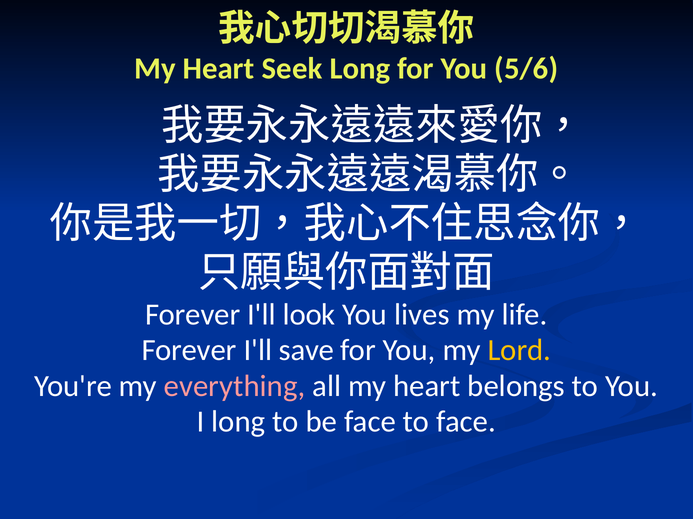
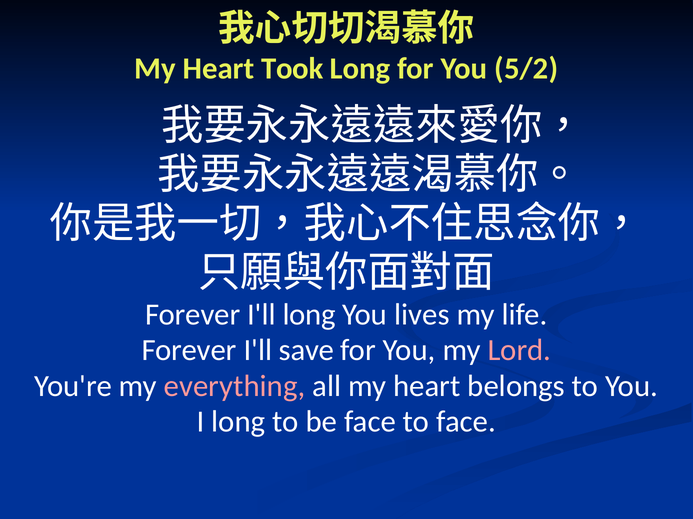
Seek: Seek -> Took
5/6: 5/6 -> 5/2
I'll look: look -> long
Lord colour: yellow -> pink
